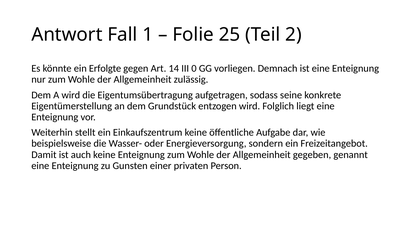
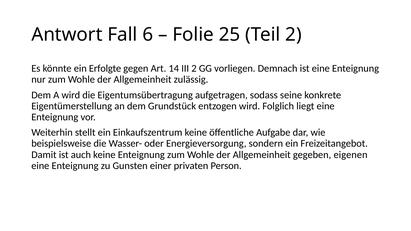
1: 1 -> 6
III 0: 0 -> 2
genannt: genannt -> eigenen
